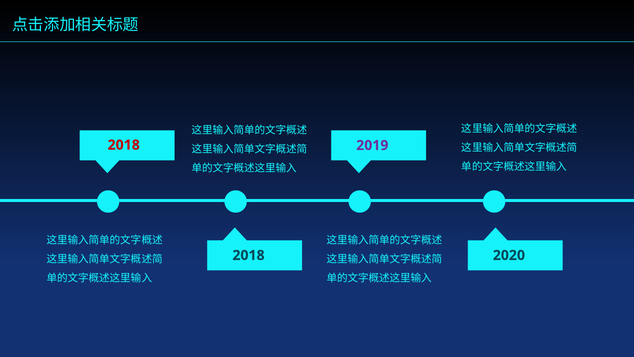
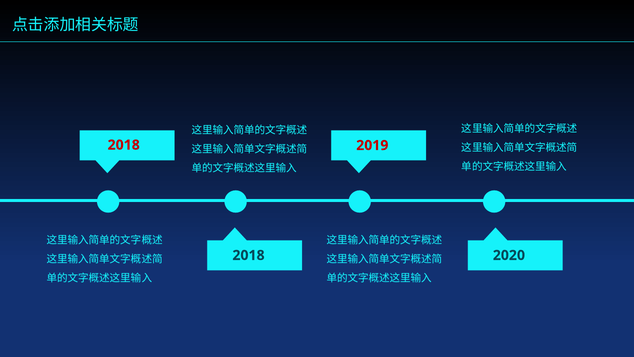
2019 colour: purple -> red
